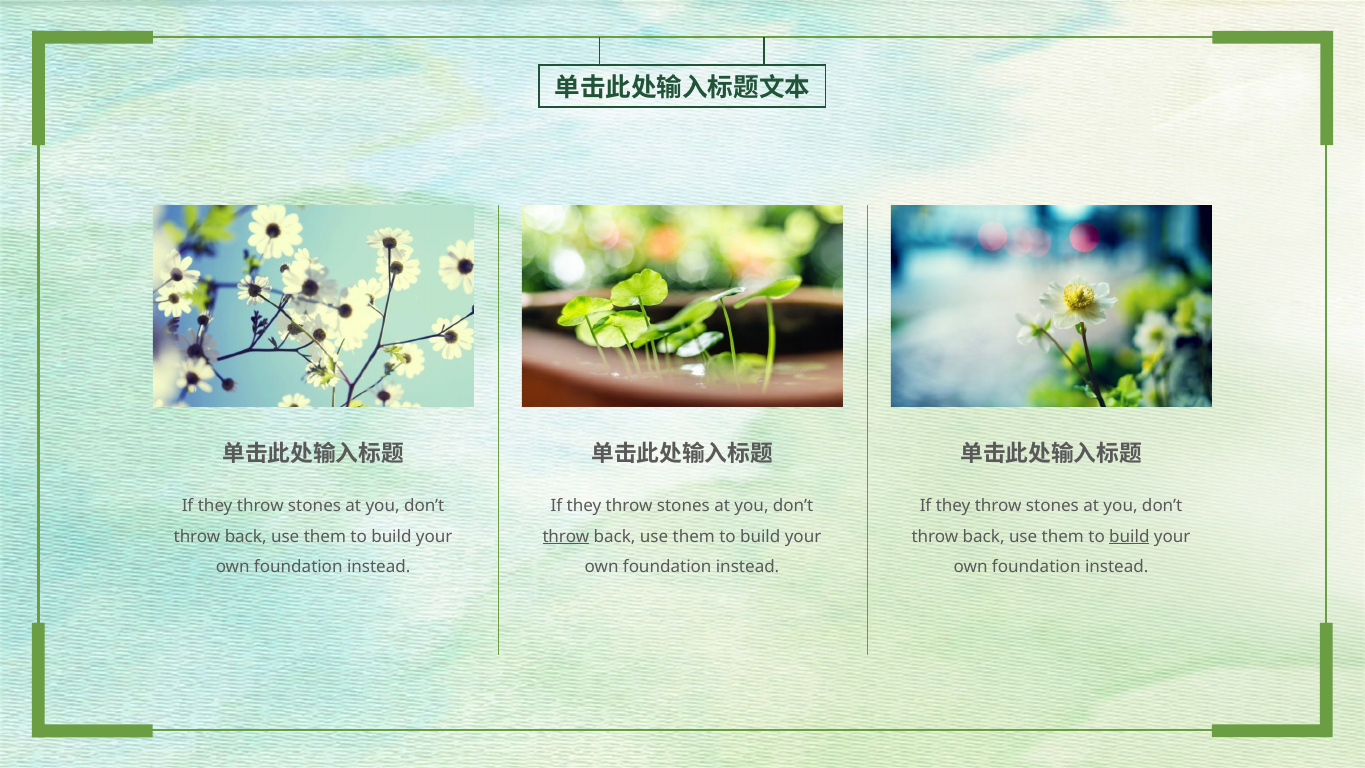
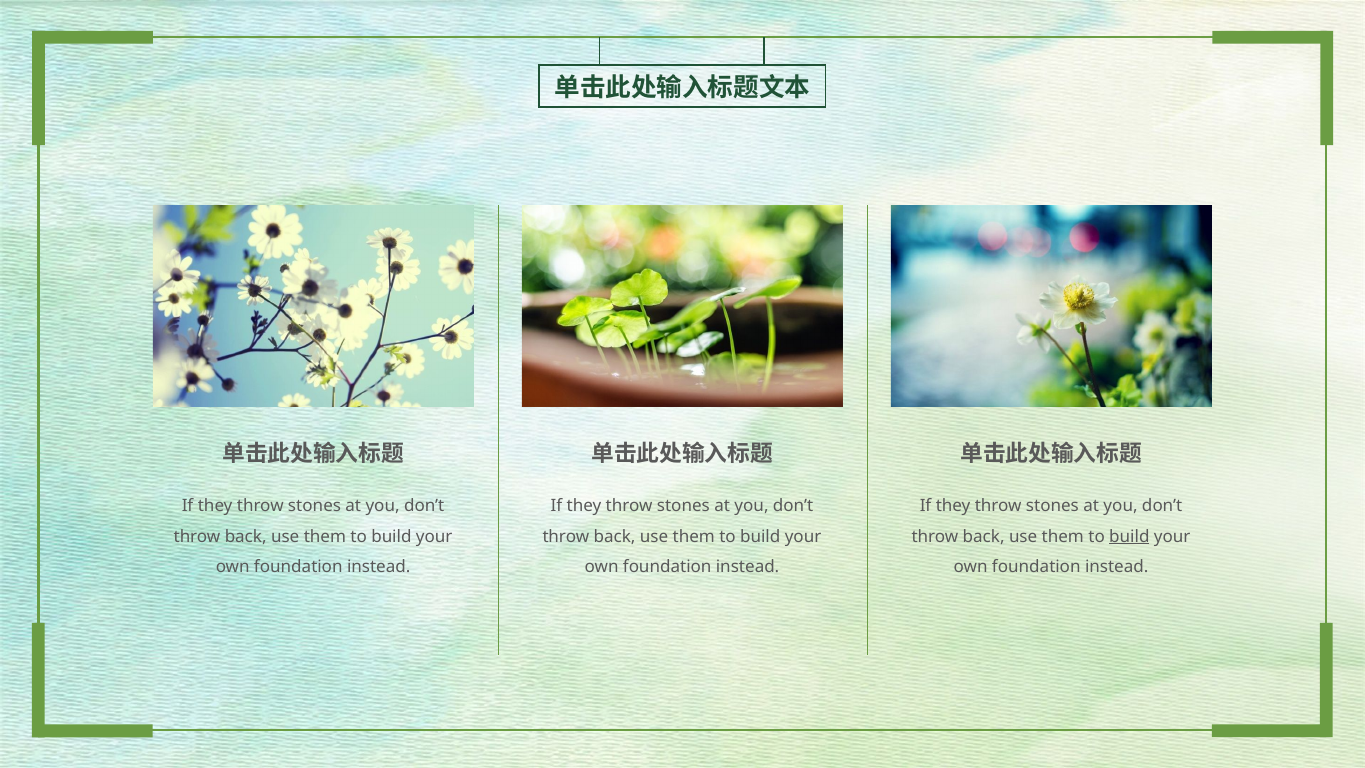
throw at (566, 536) underline: present -> none
